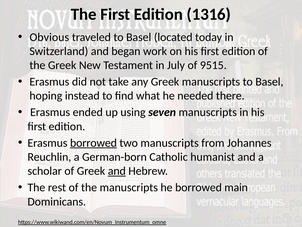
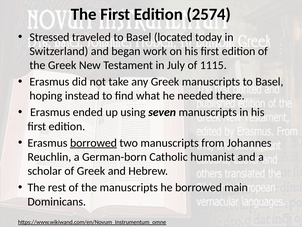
1316: 1316 -> 2574
Obvious: Obvious -> Stressed
9515: 9515 -> 1115
and at (117, 171) underline: present -> none
